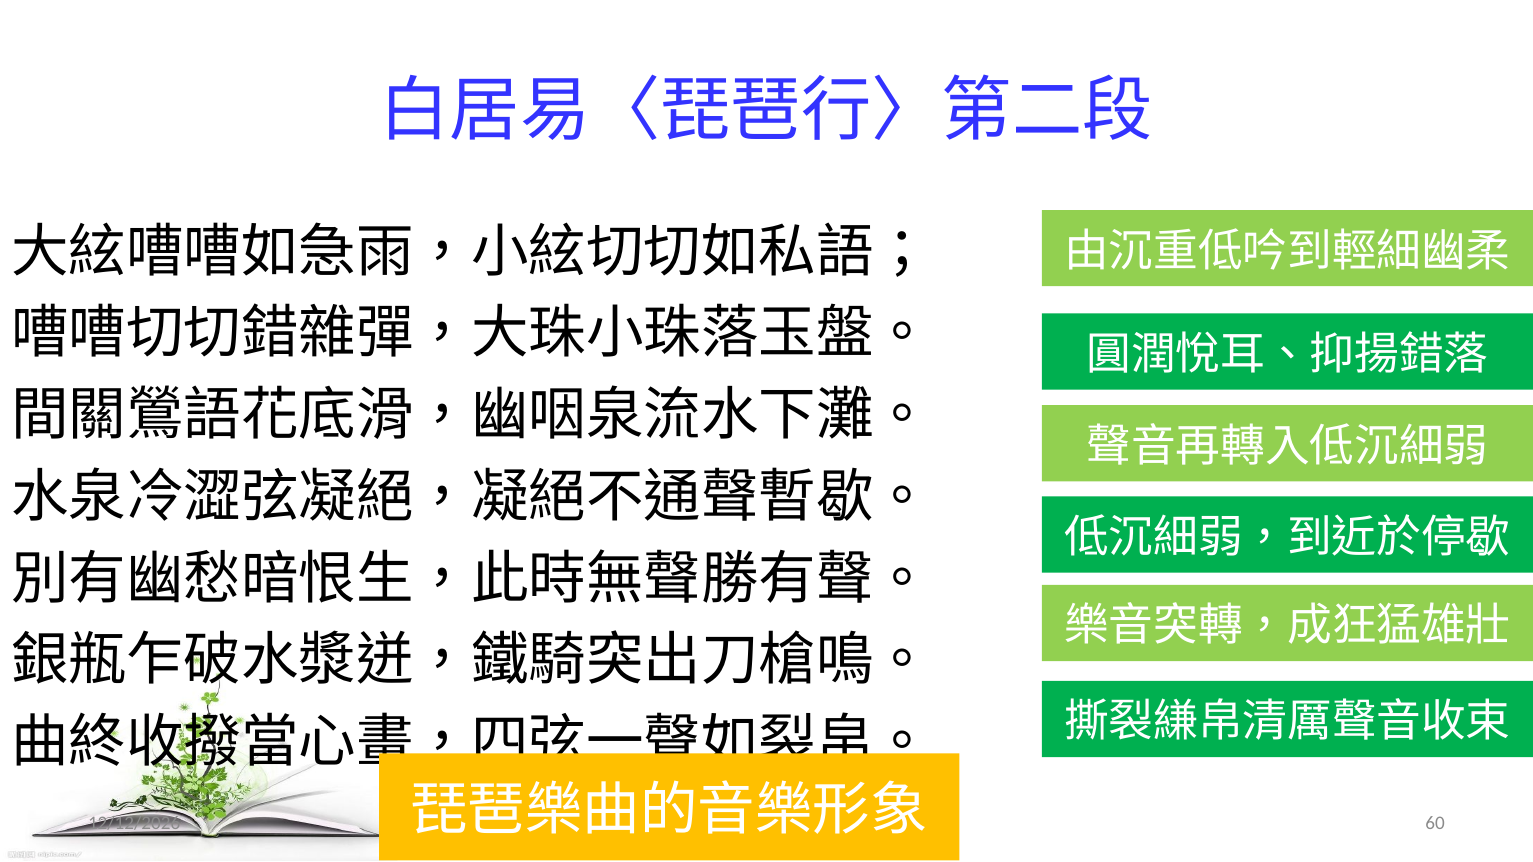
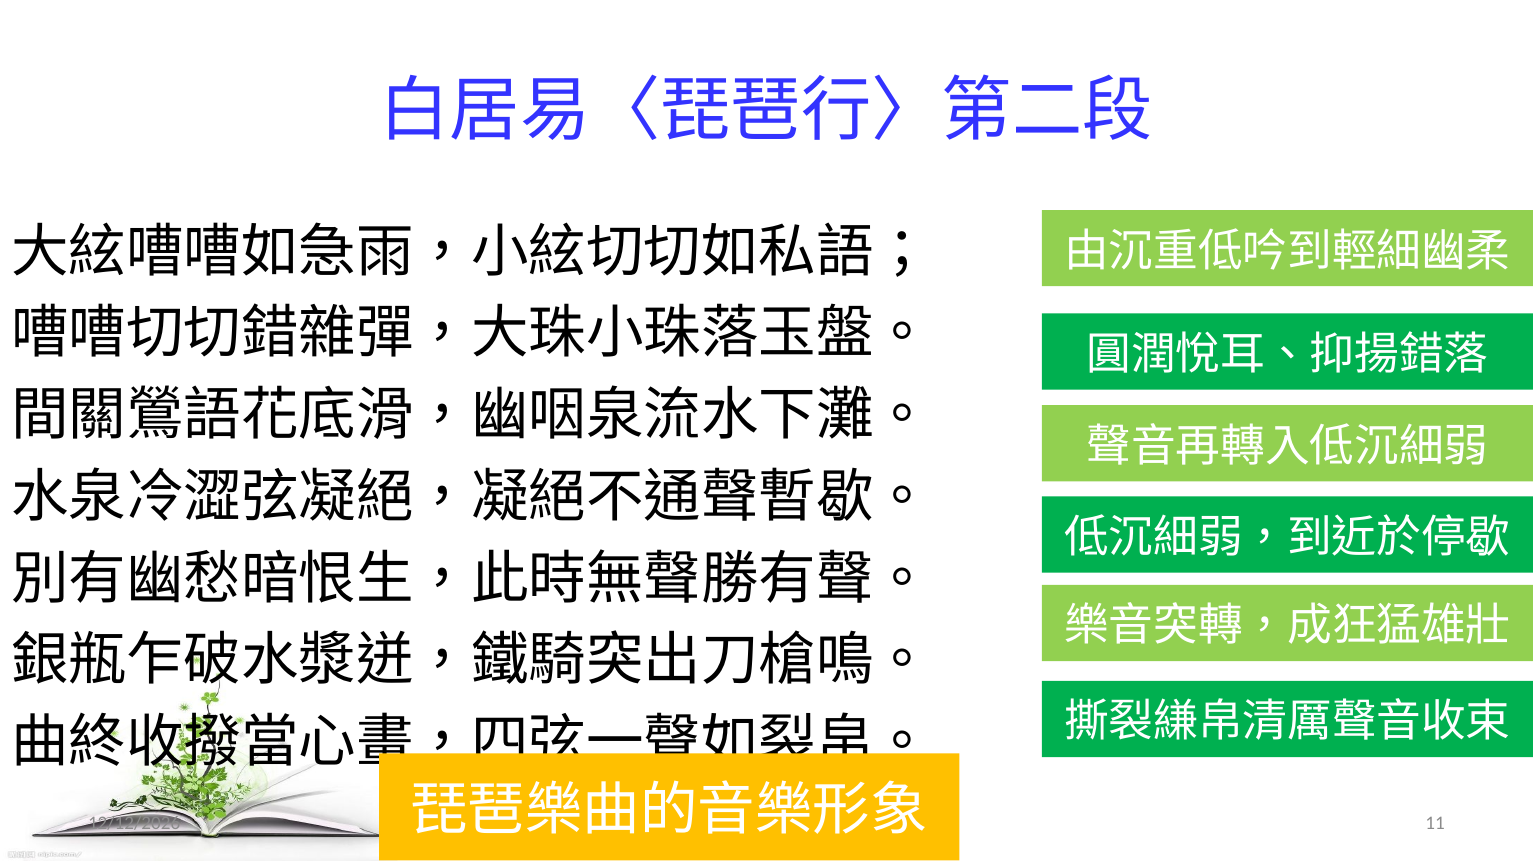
60: 60 -> 11
